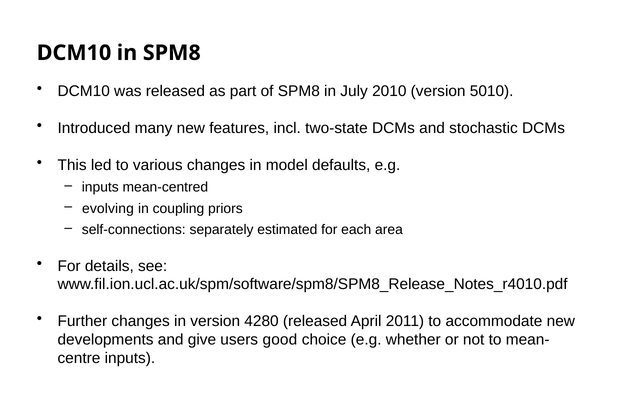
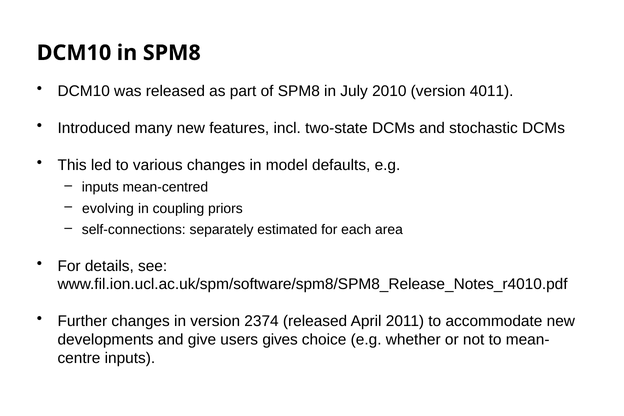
5010: 5010 -> 4011
4280: 4280 -> 2374
good: good -> gives
